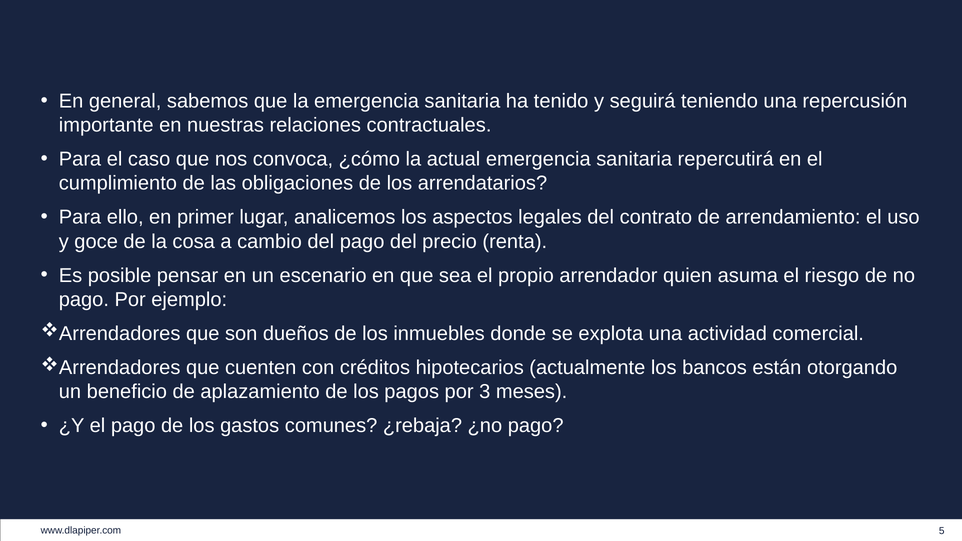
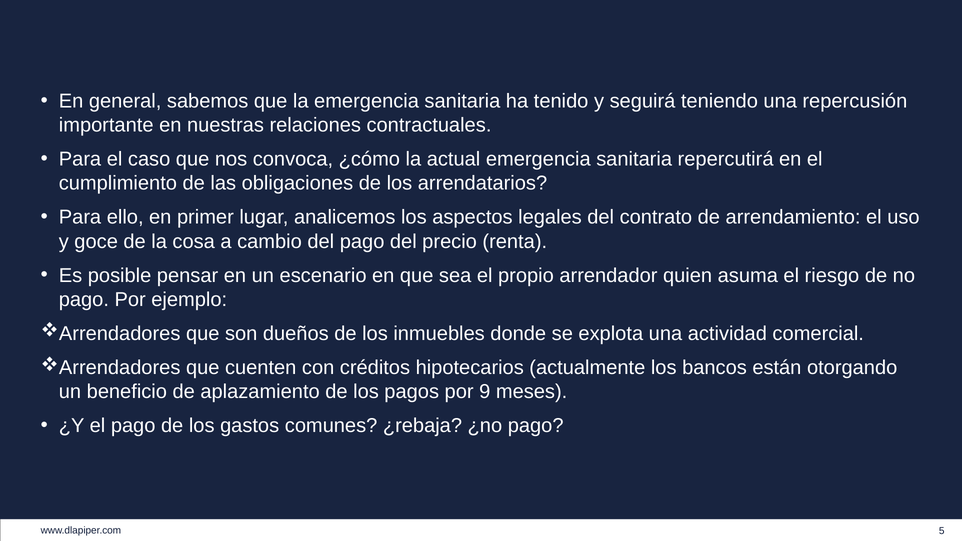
3: 3 -> 9
